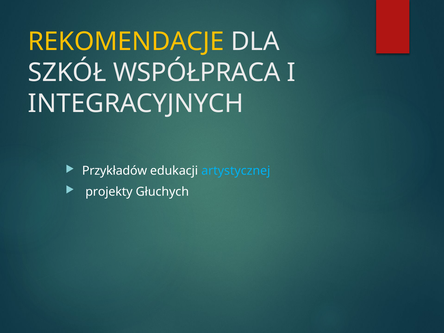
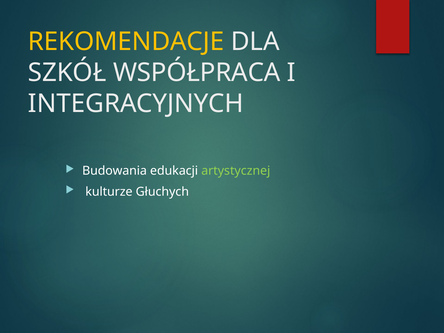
Przykładów: Przykładów -> Budowania
artystycznej colour: light blue -> light green
projekty: projekty -> kulturze
